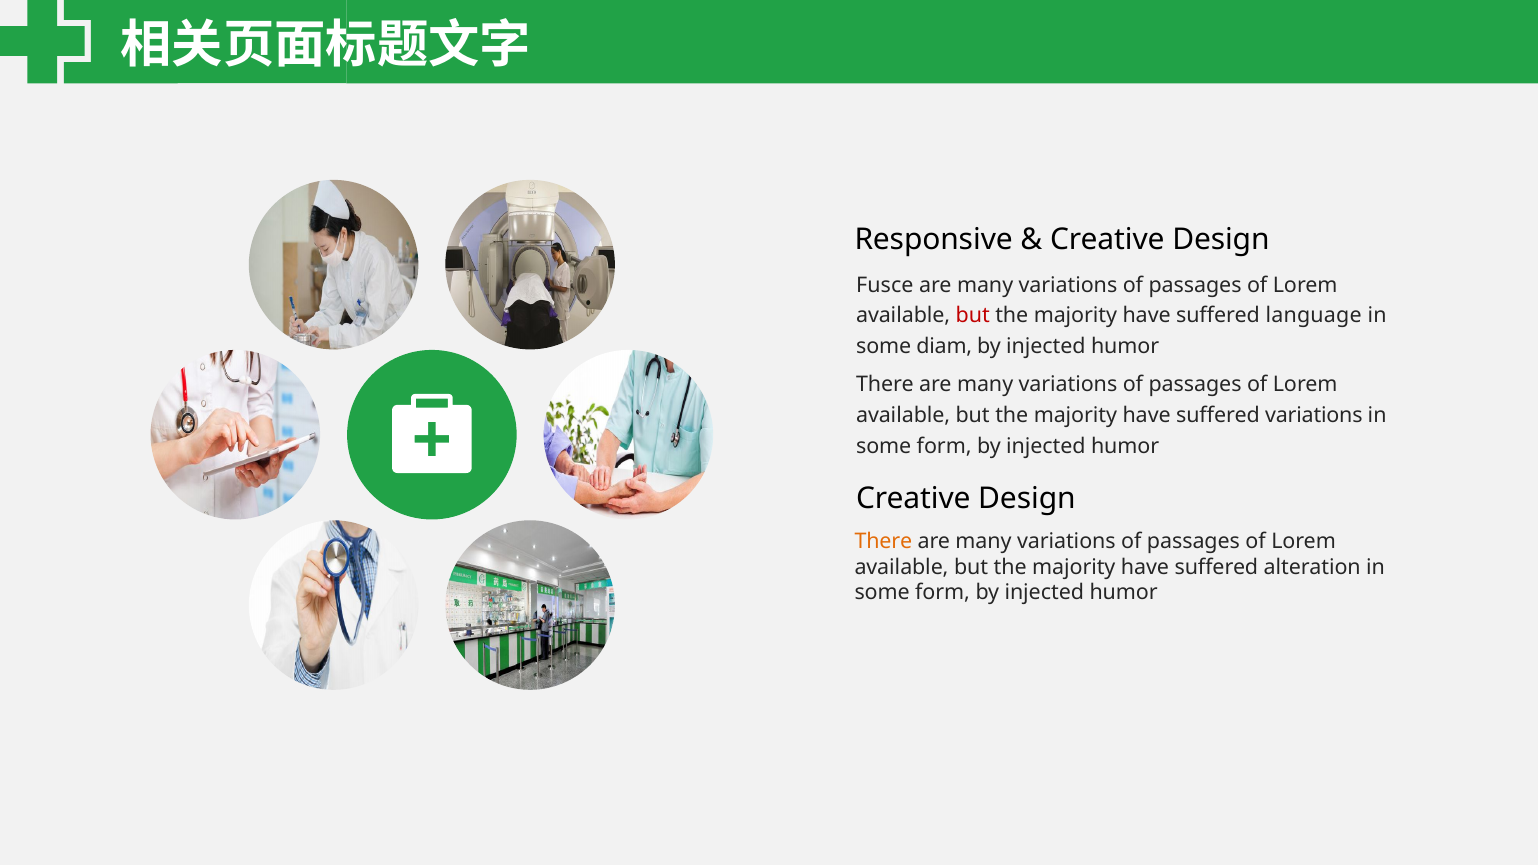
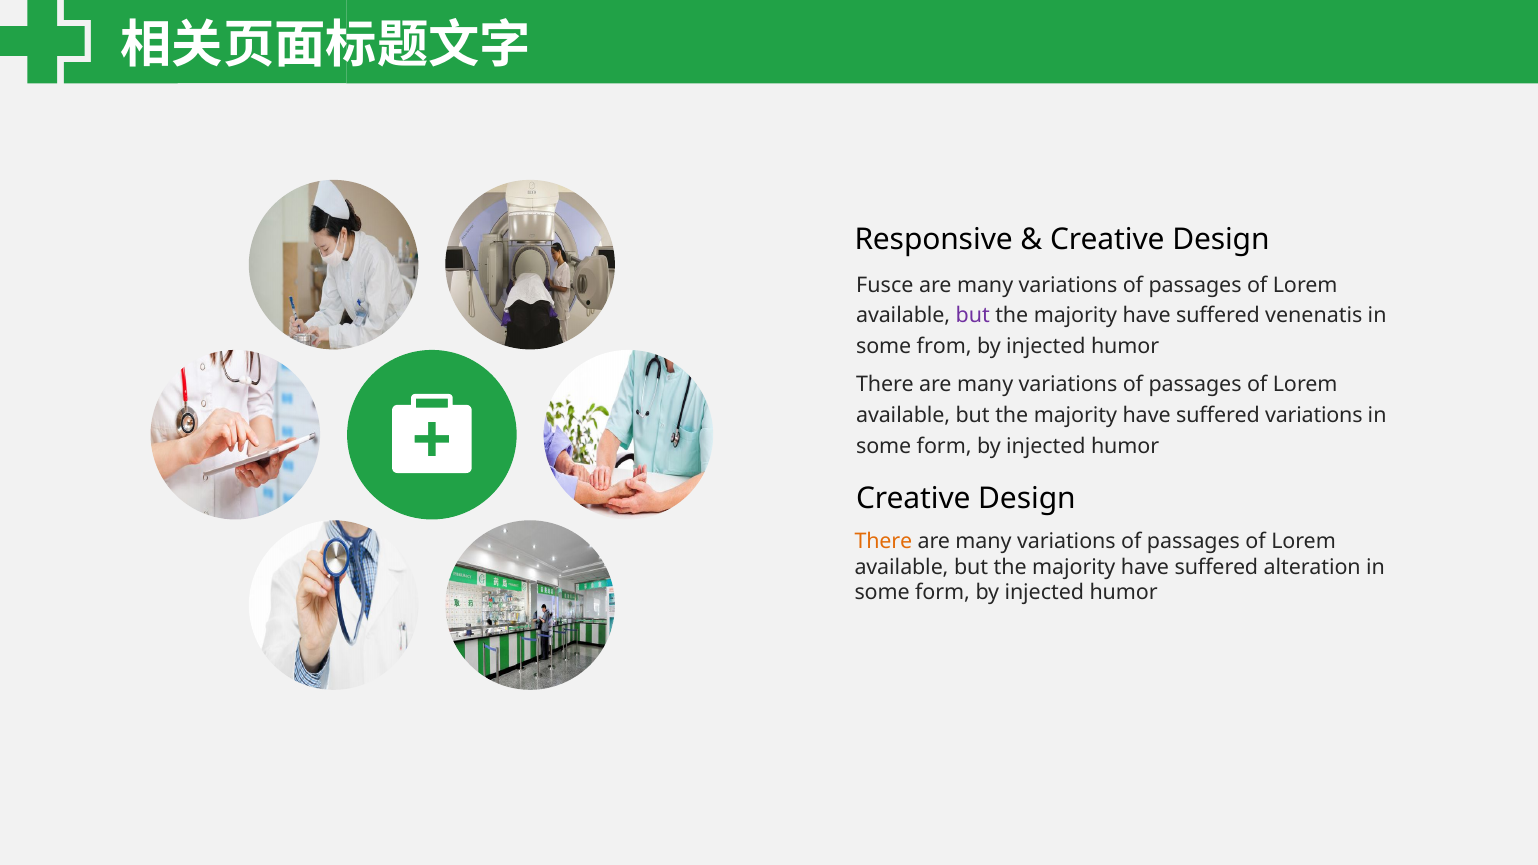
but at (973, 316) colour: red -> purple
language: language -> venenatis
diam: diam -> from
